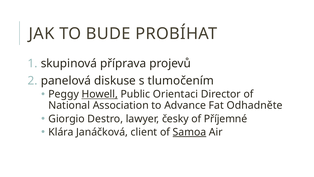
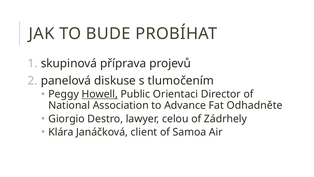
česky: česky -> celou
Příjemné: Příjemné -> Zádrhely
Samoa underline: present -> none
